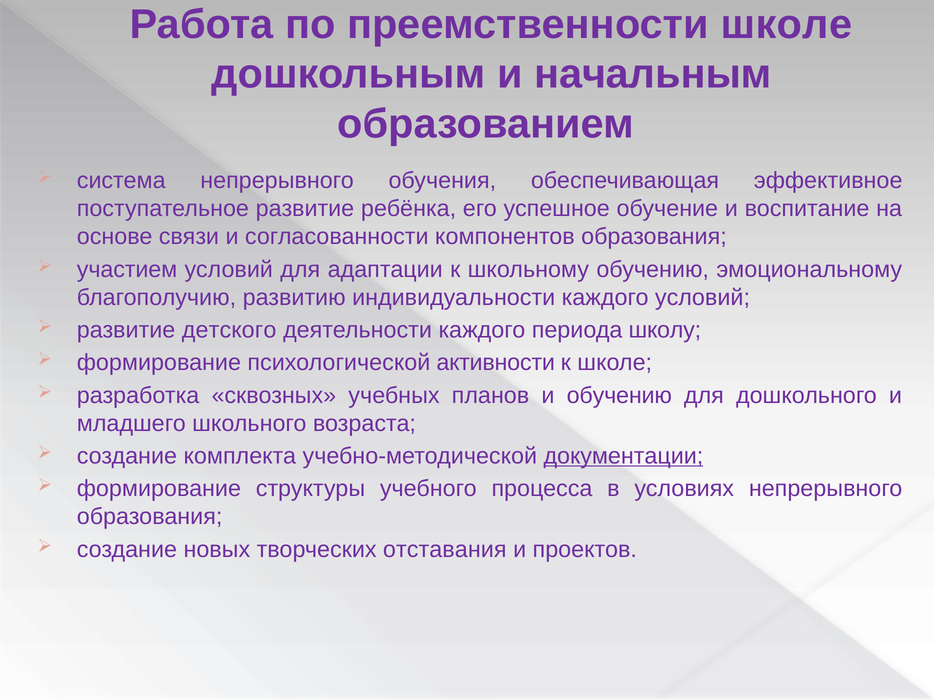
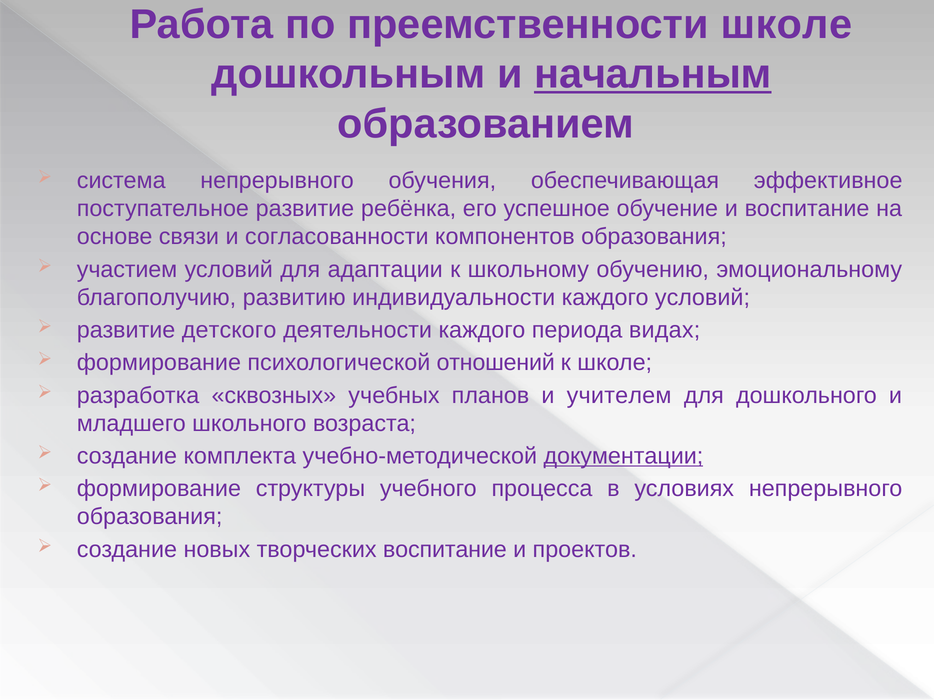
начальным underline: none -> present
школу: школу -> видах
активности: активности -> отношений
и обучению: обучению -> учителем
творческих отставания: отставания -> воспитание
